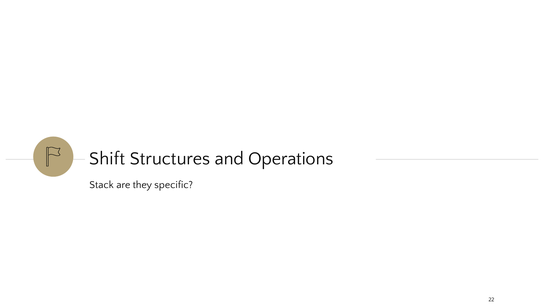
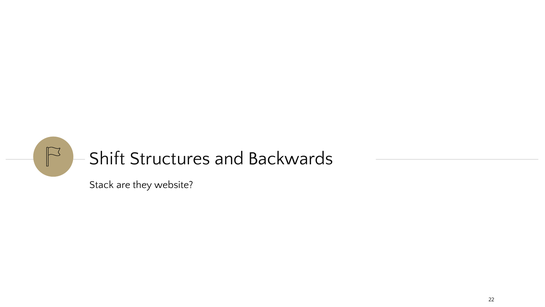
Operations: Operations -> Backwards
specific: specific -> website
